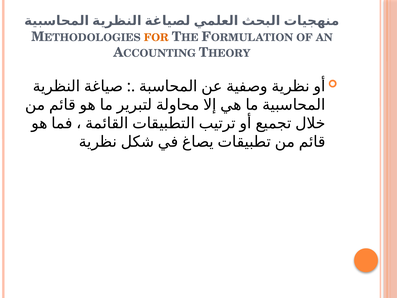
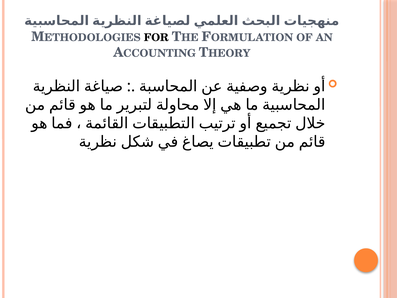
FOR colour: orange -> black
